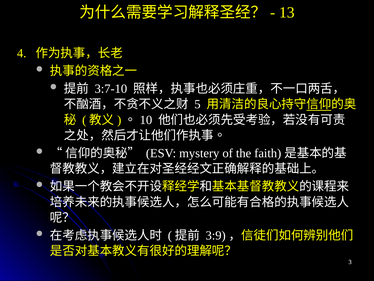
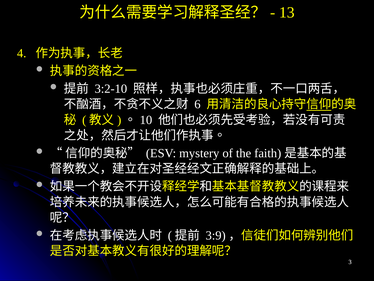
3:7-10: 3:7-10 -> 3:2-10
5: 5 -> 6
